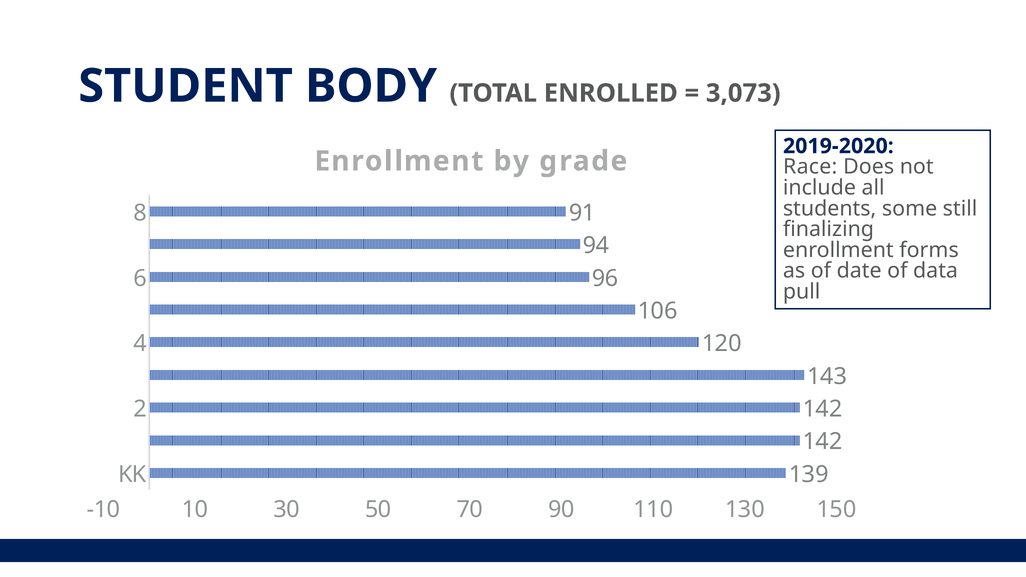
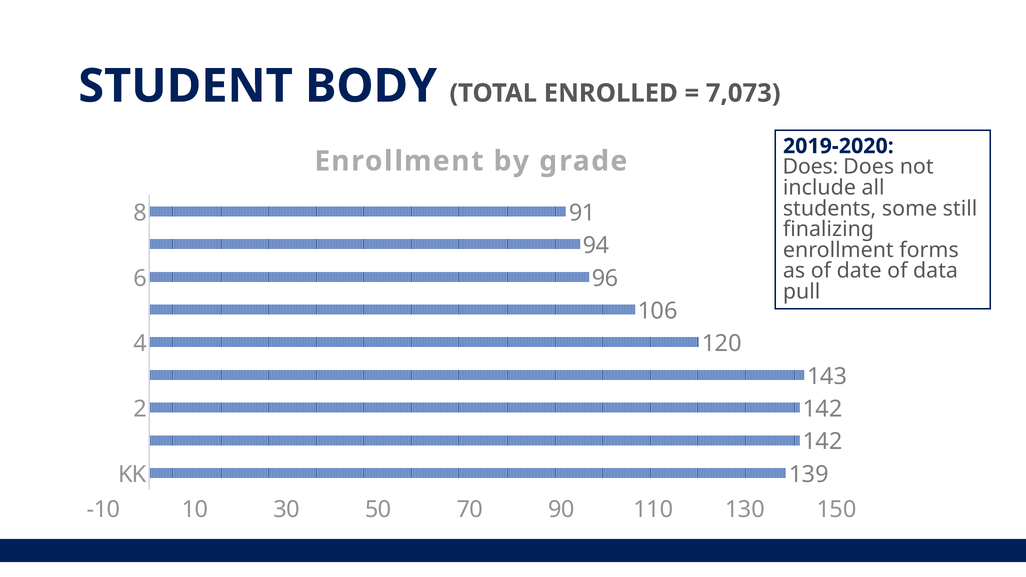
3,073: 3,073 -> 7,073
Race at (810, 167): Race -> Does
